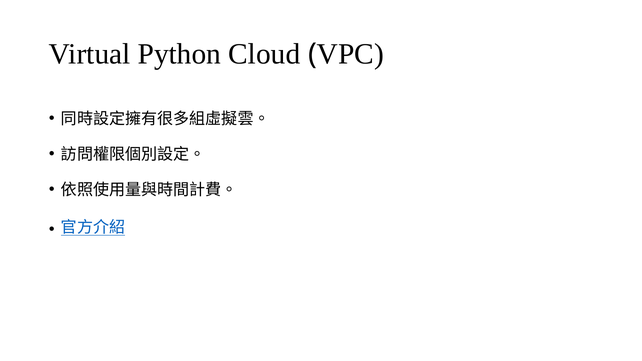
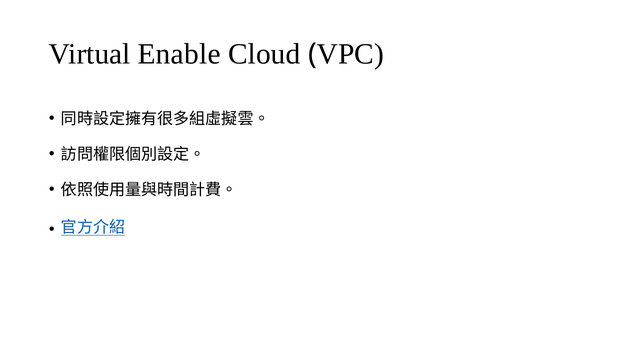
Python: Python -> Enable
